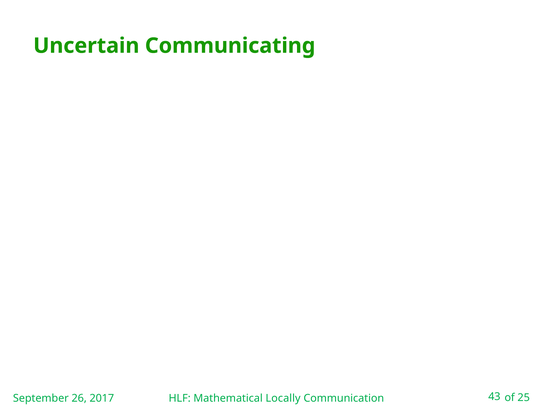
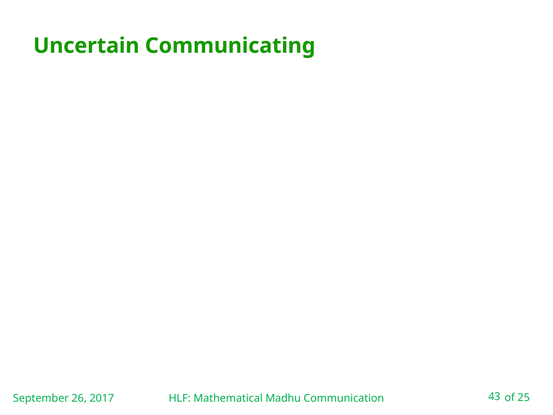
Locally: Locally -> Madhu
